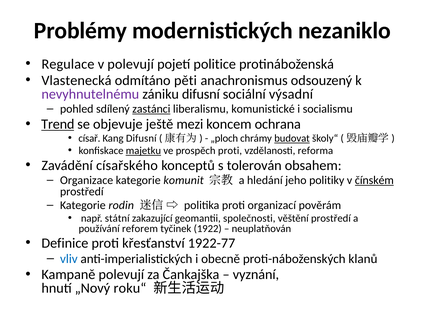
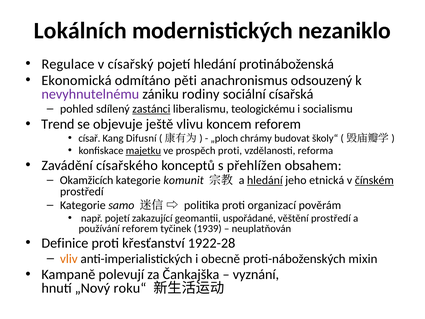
Problémy: Problémy -> Lokálních
v polevují: polevují -> císařský
pojetí politice: politice -> hledání
Vlastenecká: Vlastenecká -> Ekonomická
zániku difusní: difusní -> rodiny
výsadní: výsadní -> císařská
komunistické: komunistické -> teologickému
Trend underline: present -> none
mezi: mezi -> vlivu
koncem ochrana: ochrana -> reforem
budovat underline: present -> none
tolerován: tolerován -> přehlížen
Organizace: Organizace -> Okamžicích
hledání at (265, 180) underline: none -> present
politiky: politiky -> etnická
rodin: rodin -> samo
např státní: státní -> pojetí
společnosti: společnosti -> uspořádané
1922: 1922 -> 1939
1922-77: 1922-77 -> 1922-28
vliv colour: blue -> orange
klanů: klanů -> mixin
